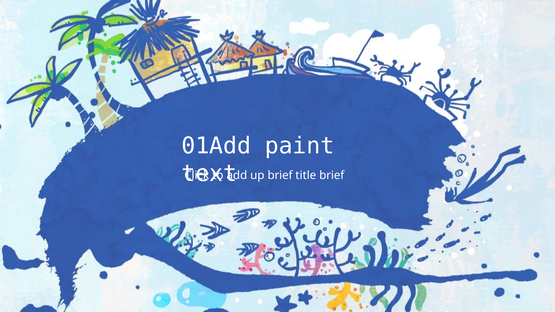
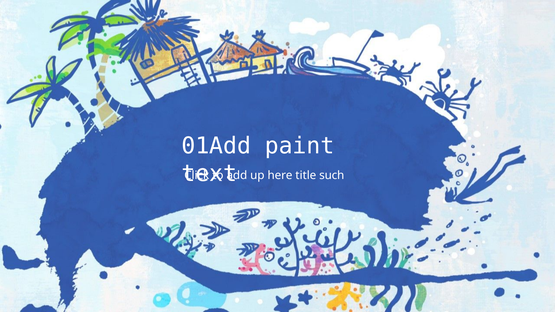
up brief: brief -> here
title brief: brief -> such
